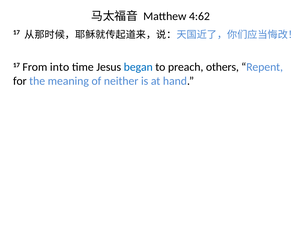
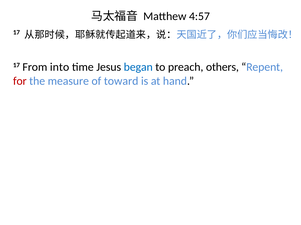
4:62: 4:62 -> 4:57
for colour: black -> red
meaning: meaning -> measure
neither: neither -> toward
